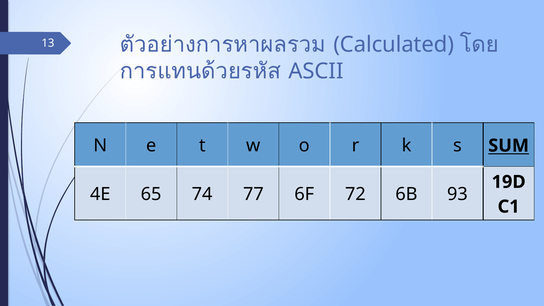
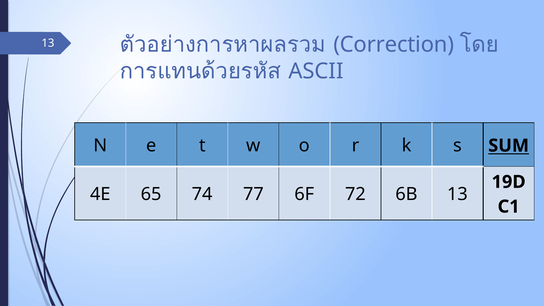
Calculated: Calculated -> Correction
6B 93: 93 -> 13
